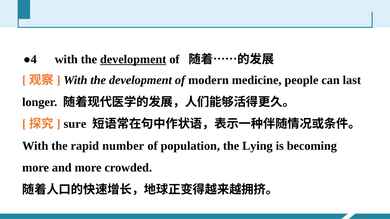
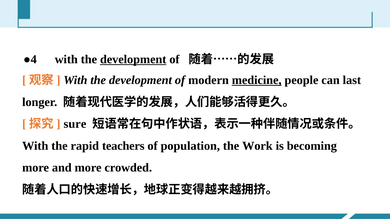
medicine underline: none -> present
number: number -> teachers
Lying: Lying -> Work
